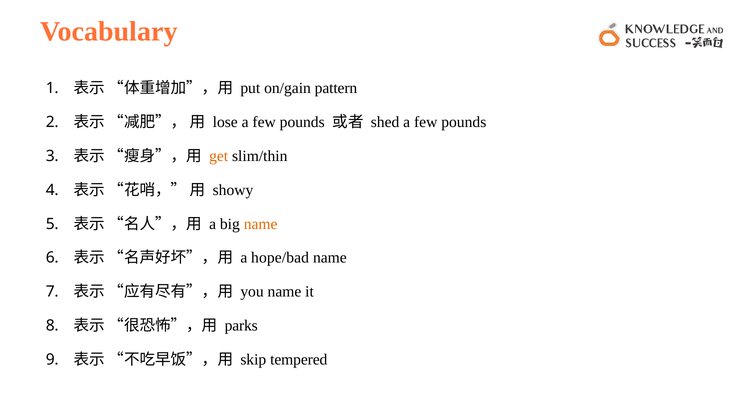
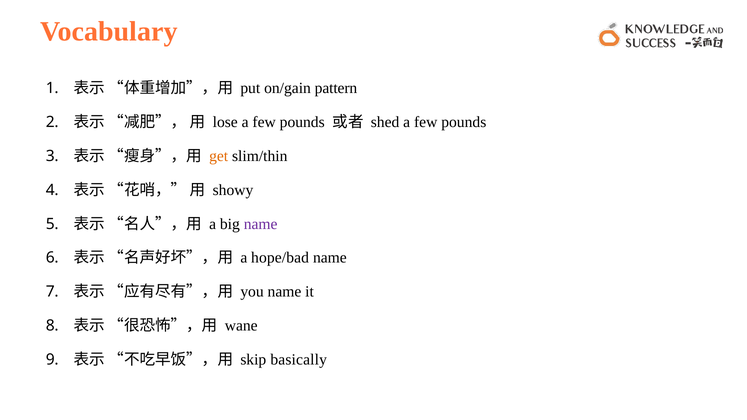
name at (261, 224) colour: orange -> purple
parks: parks -> wane
tempered: tempered -> basically
